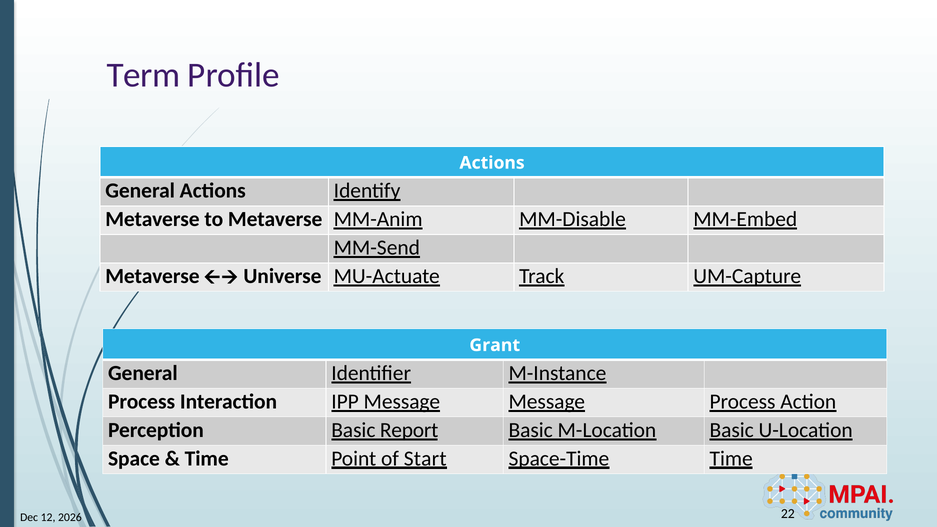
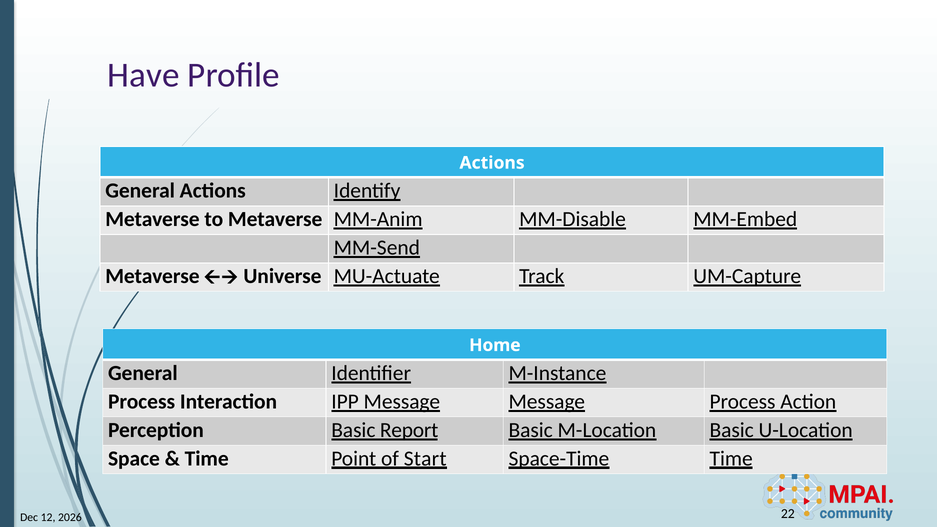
Term: Term -> Have
Grant: Grant -> Home
